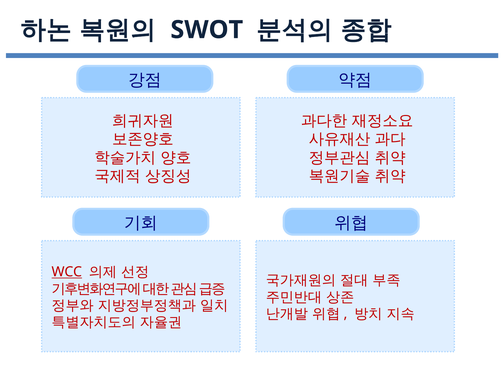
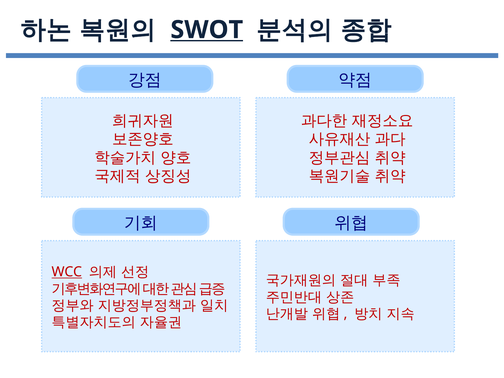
SWOT underline: none -> present
